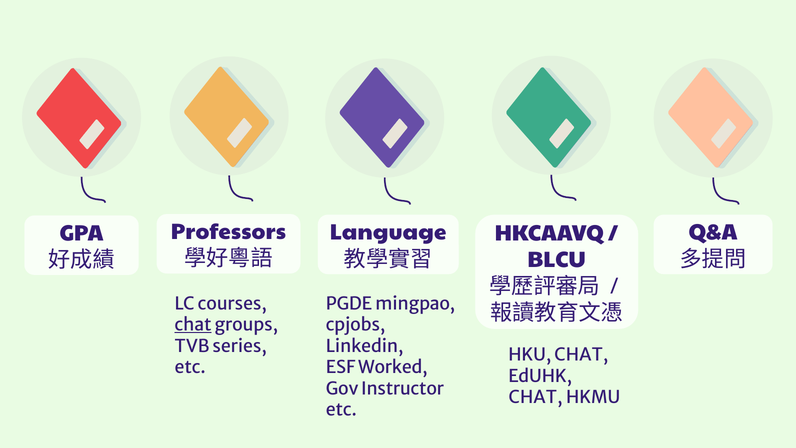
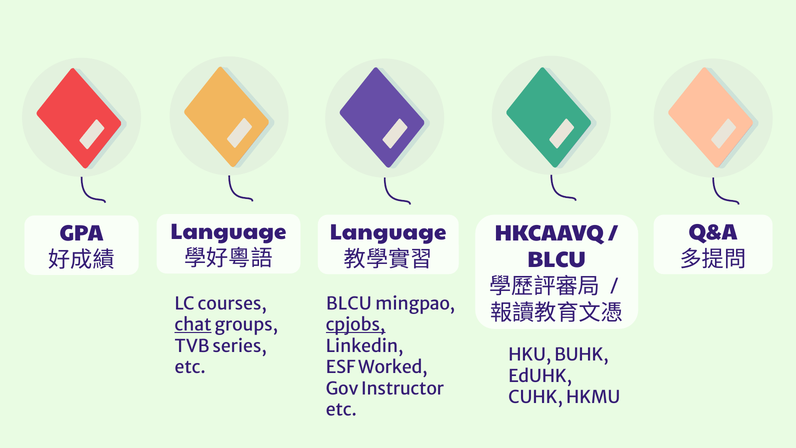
Professors at (228, 232): Professors -> Language
PGDE at (349, 304): PGDE -> BLCU
cpjobs underline: none -> present
HKU CHAT: CHAT -> BUHK
CHAT at (536, 397): CHAT -> CUHK
